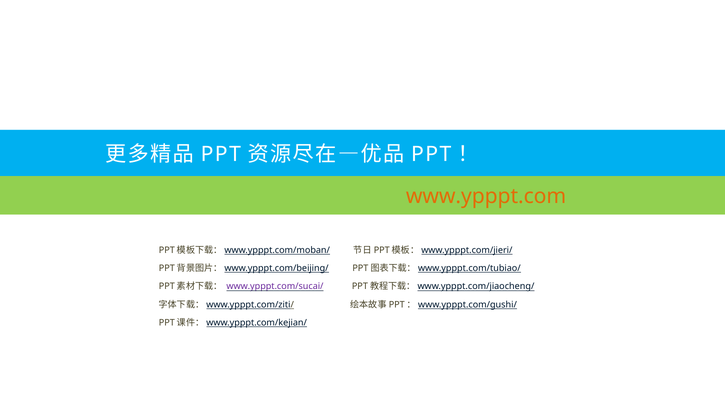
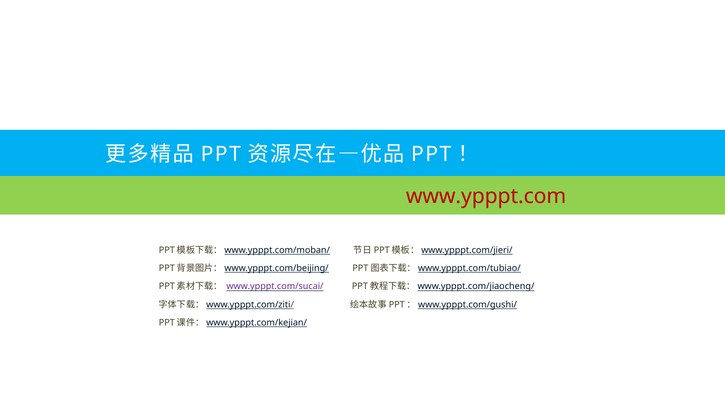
www.ypppt.com colour: orange -> red
